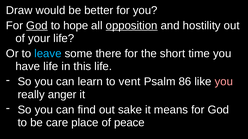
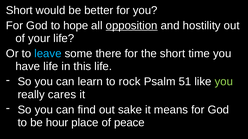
Draw at (19, 10): Draw -> Short
God at (37, 26) underline: present -> none
vent: vent -> rock
86: 86 -> 51
you at (224, 82) colour: pink -> light green
anger: anger -> cares
care: care -> hour
